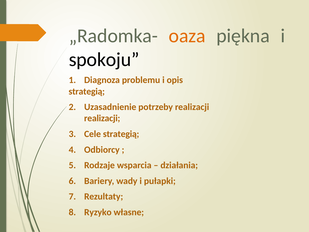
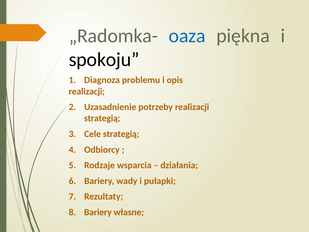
oaza colour: orange -> blue
strategią at (87, 91): strategią -> realizacji
realizacji at (102, 118): realizacji -> strategią
8 Ryzyko: Ryzyko -> Bariery
